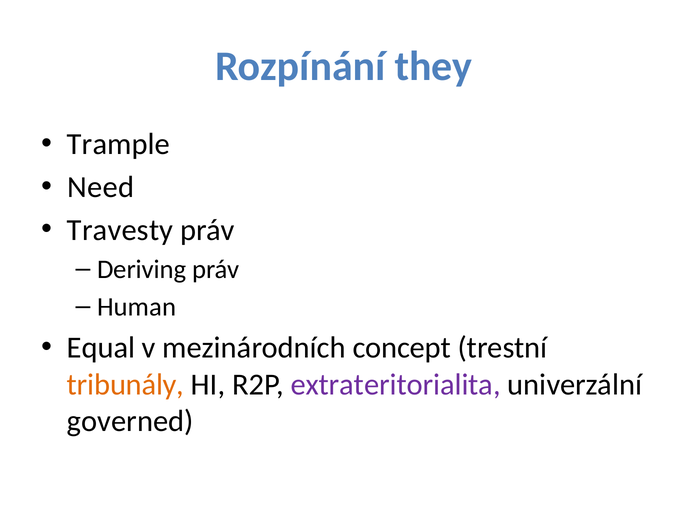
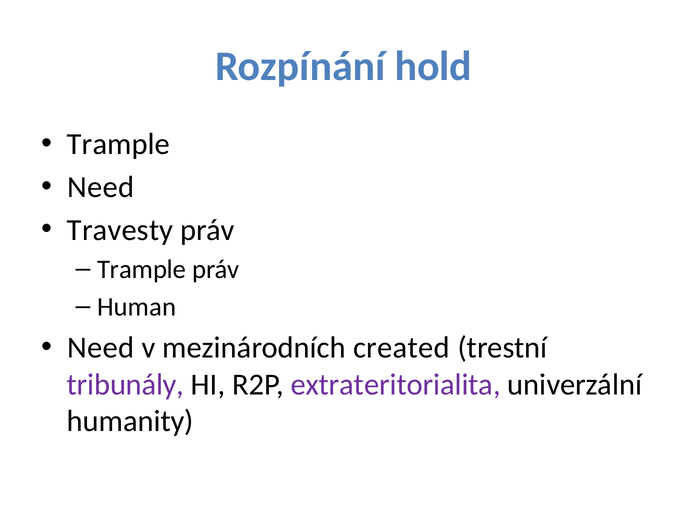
they: they -> hold
Deriving at (142, 269): Deriving -> Trample
Equal at (101, 347): Equal -> Need
concept: concept -> created
tribunály colour: orange -> purple
governed: governed -> humanity
